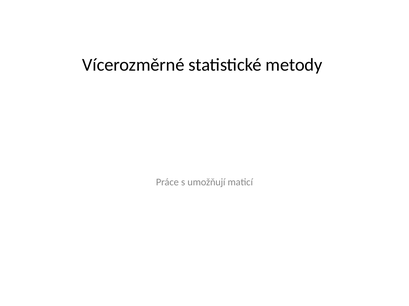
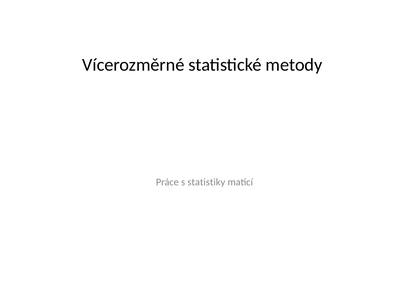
umožňují: umožňují -> statistiky
